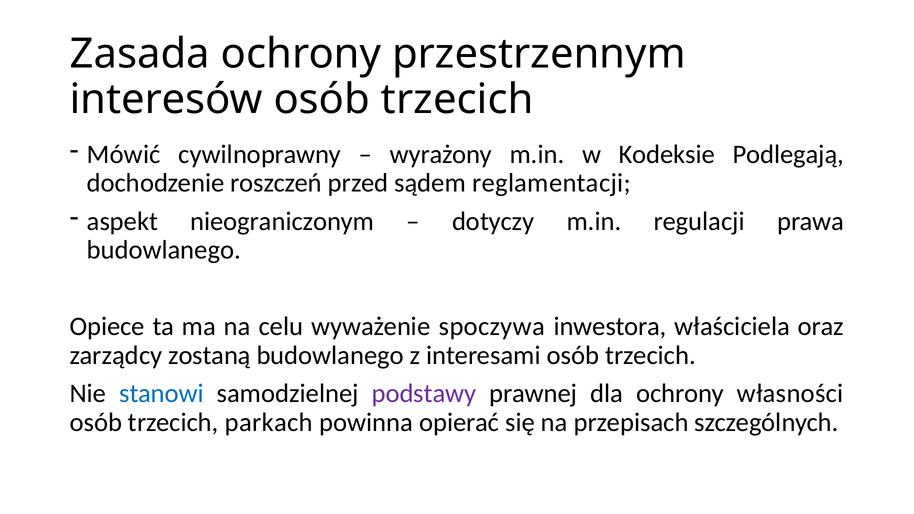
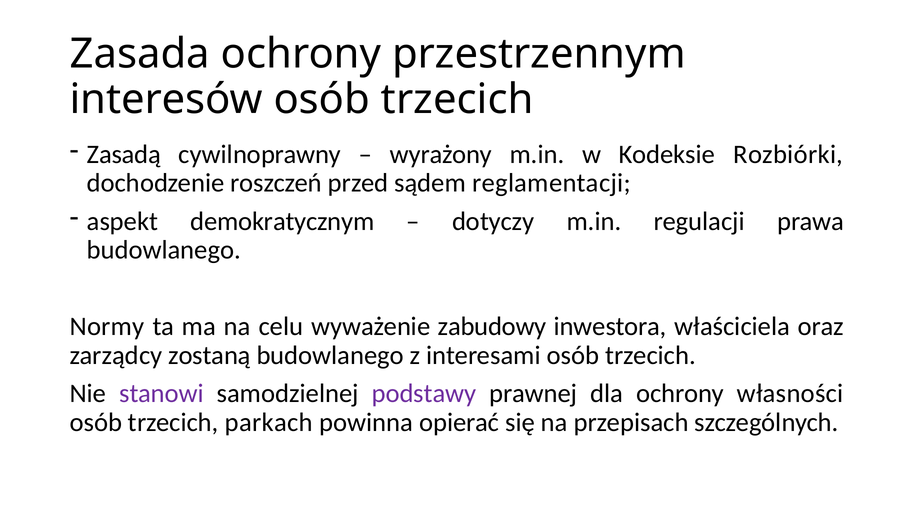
Mówić: Mówić -> Zasadą
Podlegają: Podlegają -> Rozbiórki
nieograniczonym: nieograniczonym -> demokratycznym
Opiece: Opiece -> Normy
spoczywa: spoczywa -> zabudowy
stanowi colour: blue -> purple
